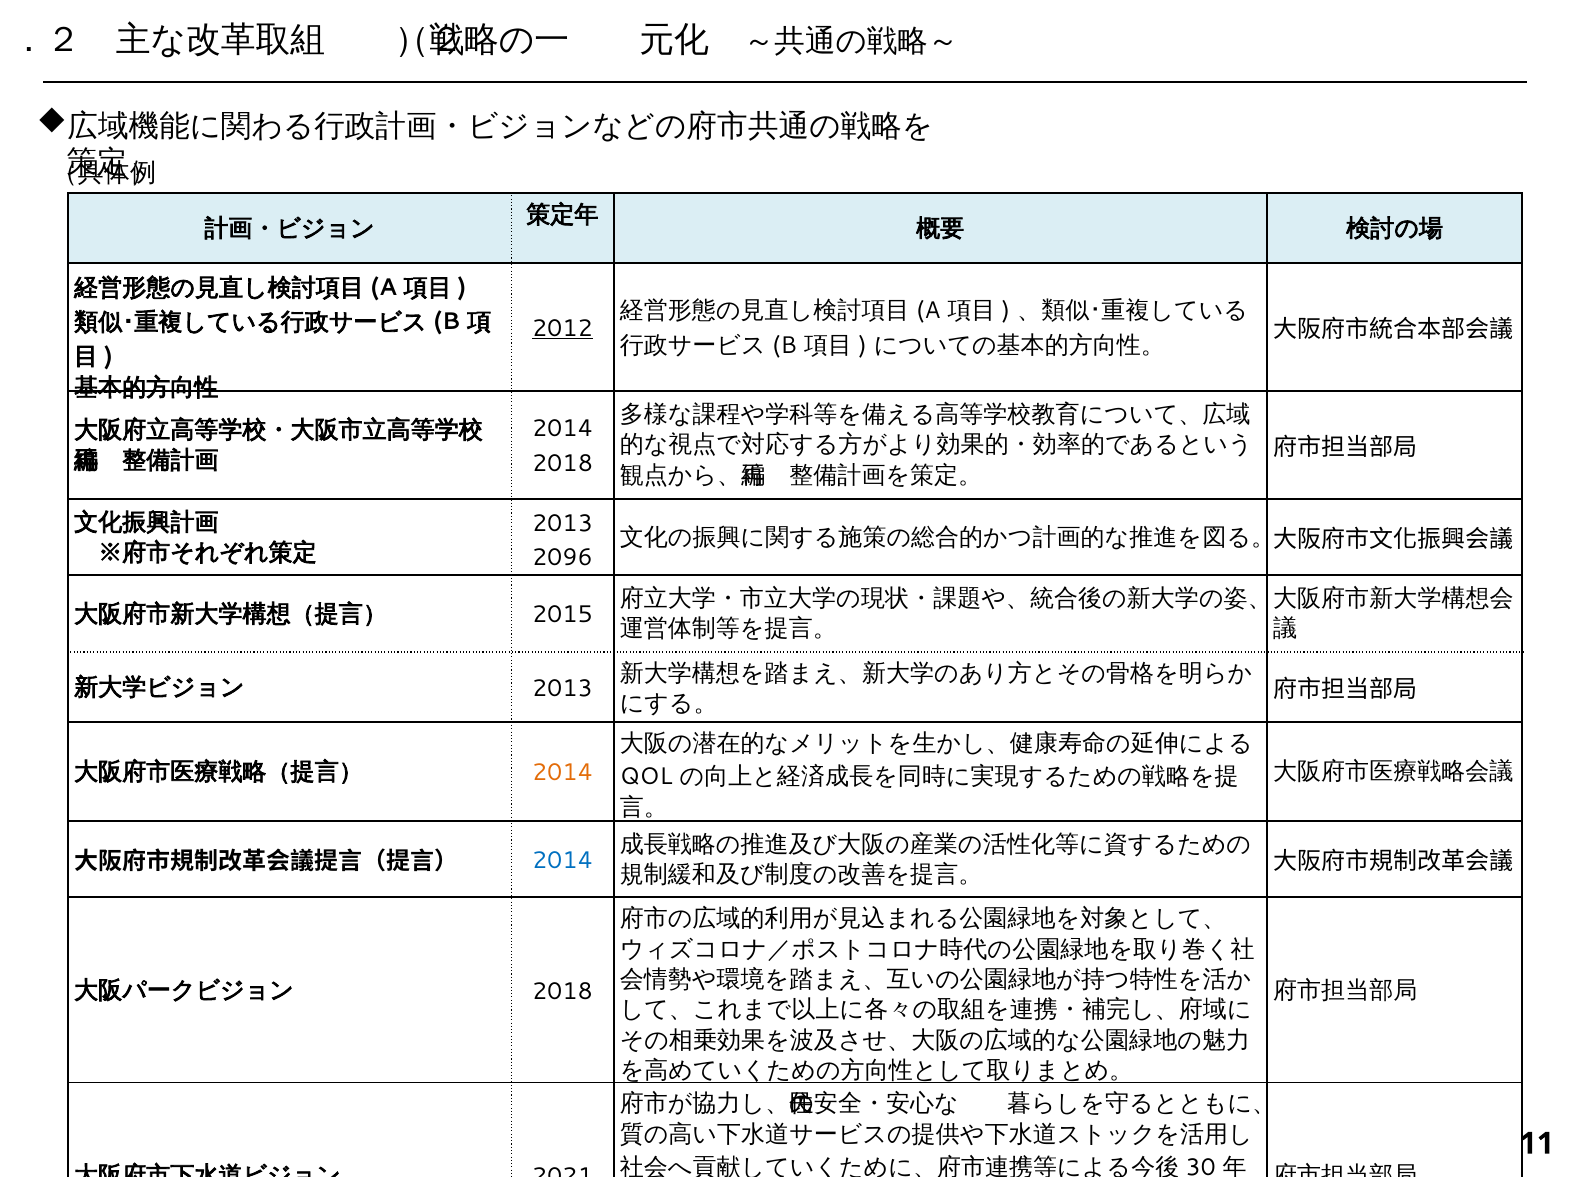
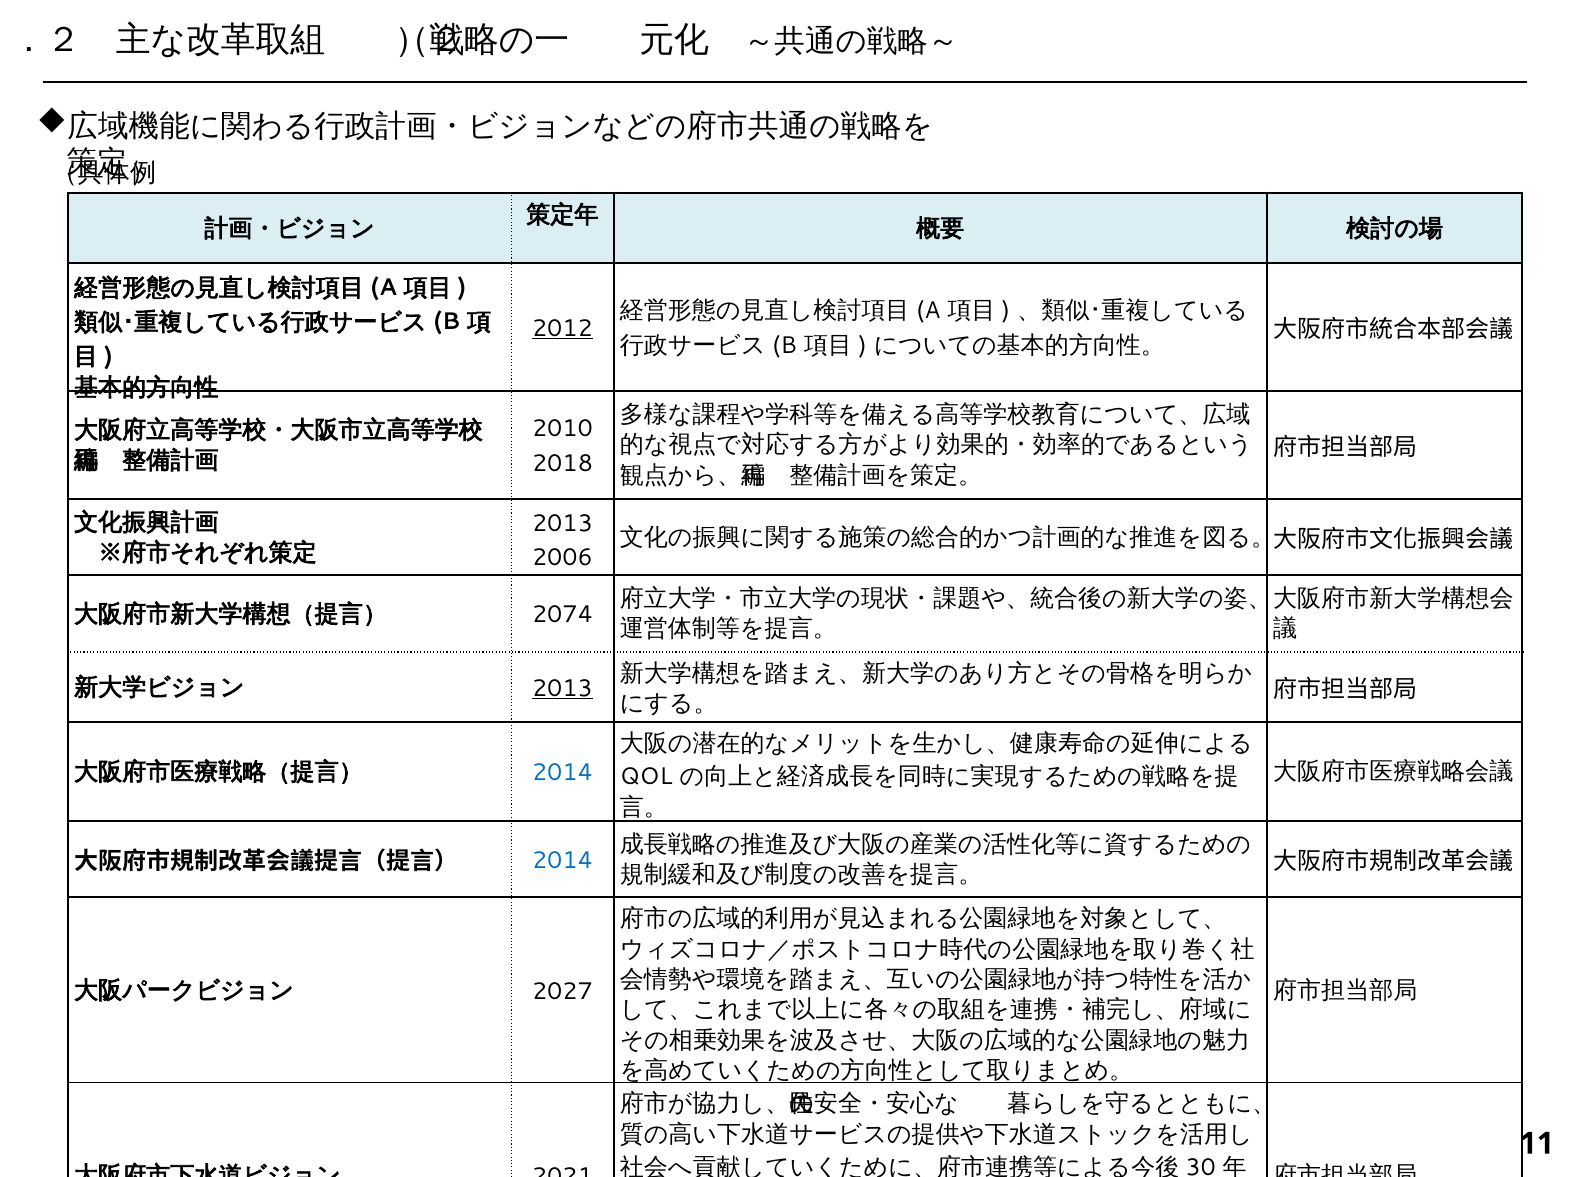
2014 at (562, 429): 2014 -> 2010
2096: 2096 -> 2006
2015: 2015 -> 2074
2013 at (562, 689) underline: none -> present
2014 at (562, 773) colour: orange -> blue
2018 at (562, 992): 2018 -> 2027
